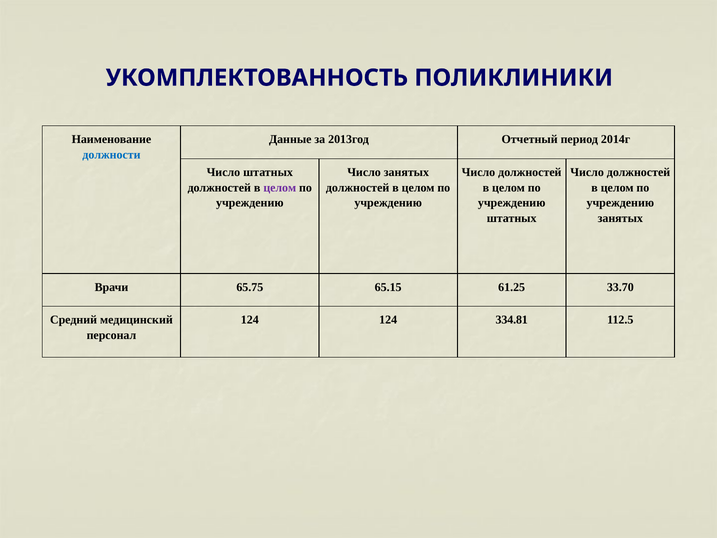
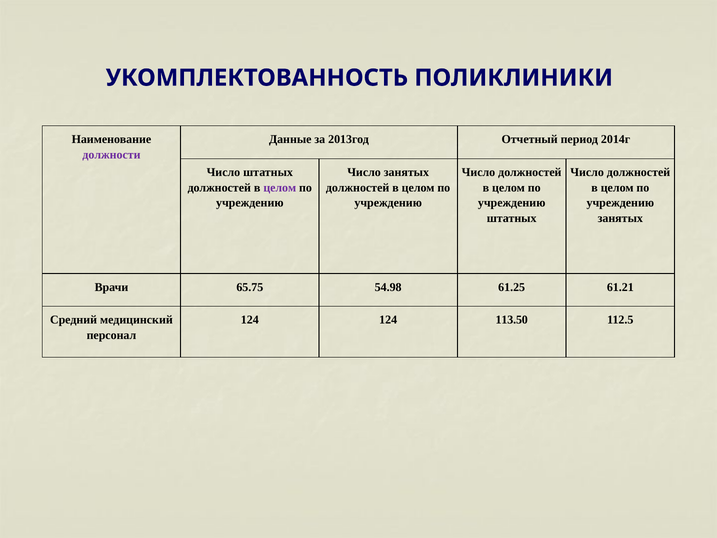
должности colour: blue -> purple
65.15: 65.15 -> 54.98
33.70: 33.70 -> 61.21
334.81: 334.81 -> 113.50
